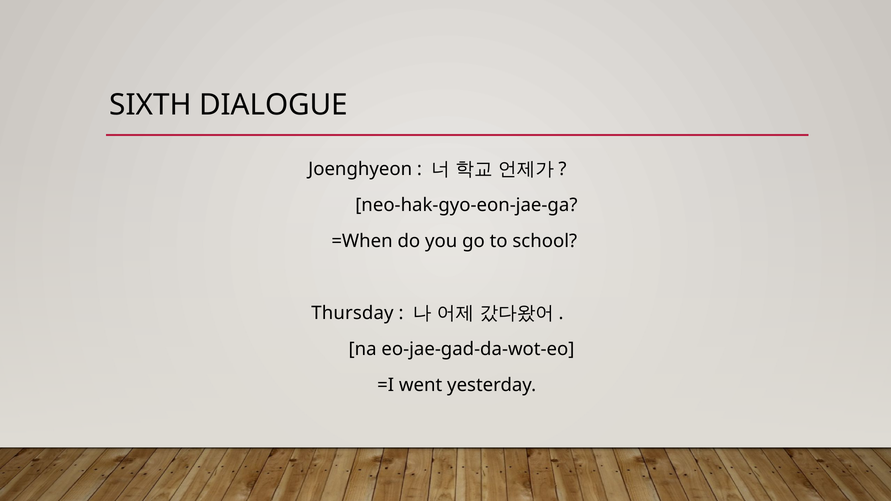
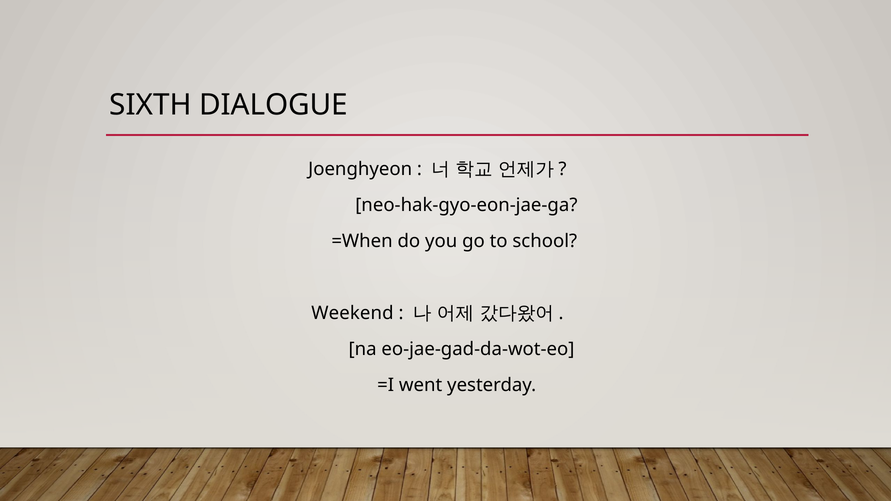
Thursday: Thursday -> Weekend
